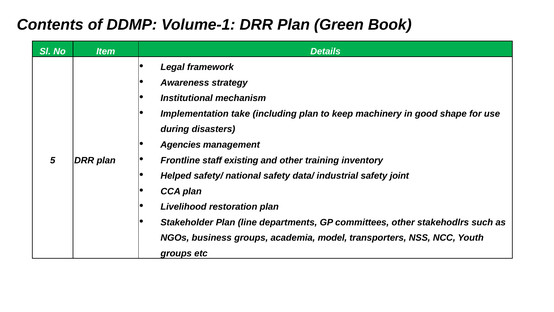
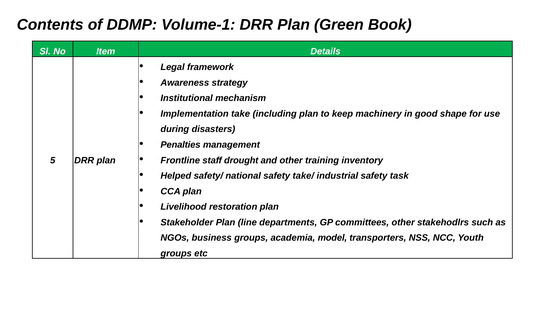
Agencies: Agencies -> Penalties
existing: existing -> drought
data/: data/ -> take/
joint: joint -> task
